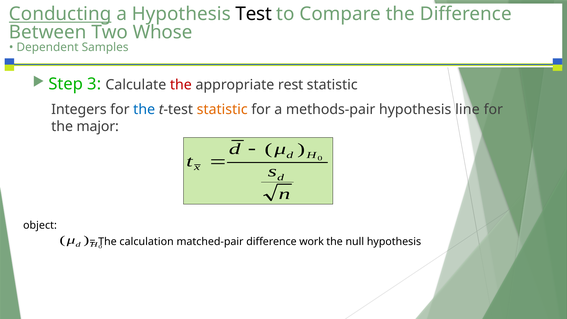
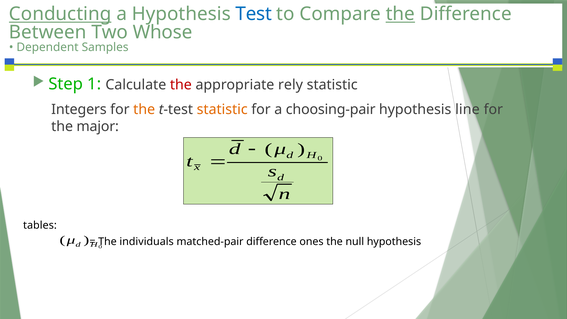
Test colour: black -> blue
the at (400, 14) underline: none -> present
3: 3 -> 1
rest: rest -> rely
the at (144, 109) colour: blue -> orange
methods-pair: methods-pair -> choosing-pair
object: object -> tables
calculation: calculation -> individuals
work: work -> ones
